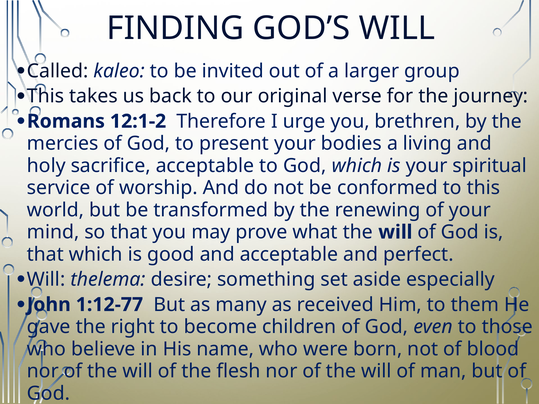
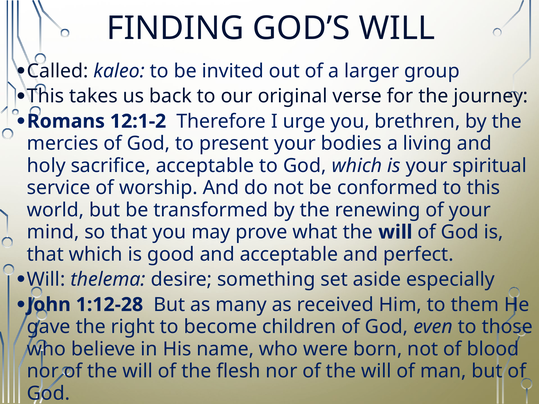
1:12-77: 1:12-77 -> 1:12-28
